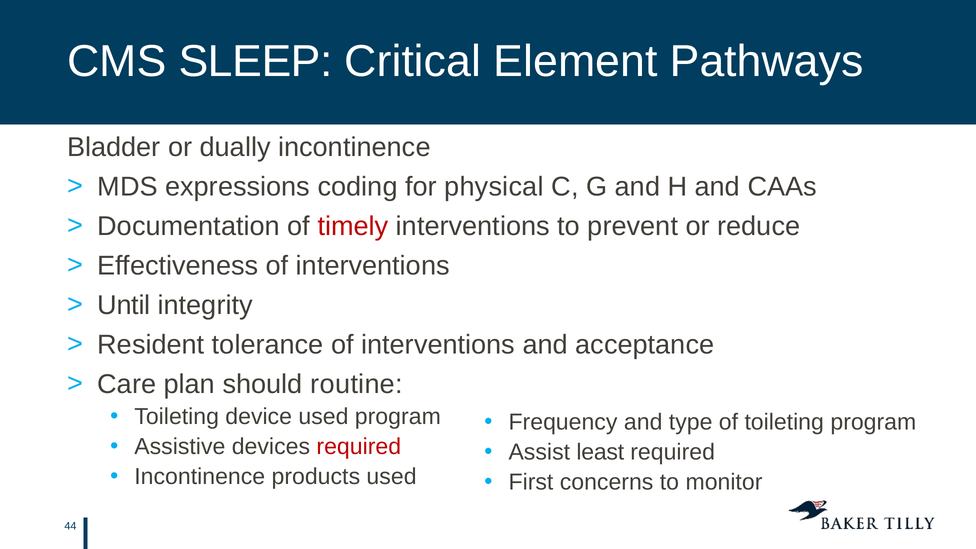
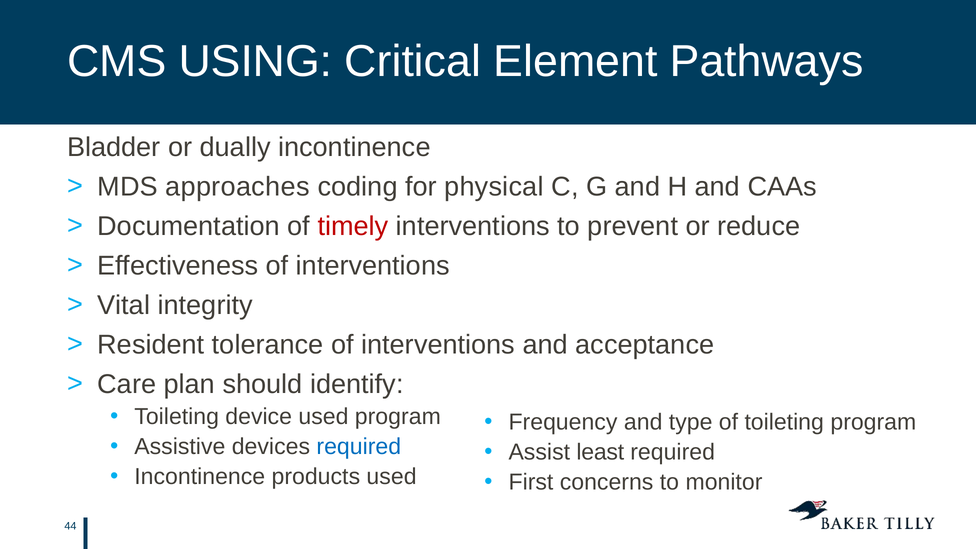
SLEEP: SLEEP -> USING
expressions: expressions -> approaches
Until: Until -> Vital
routine: routine -> identify
required at (359, 446) colour: red -> blue
